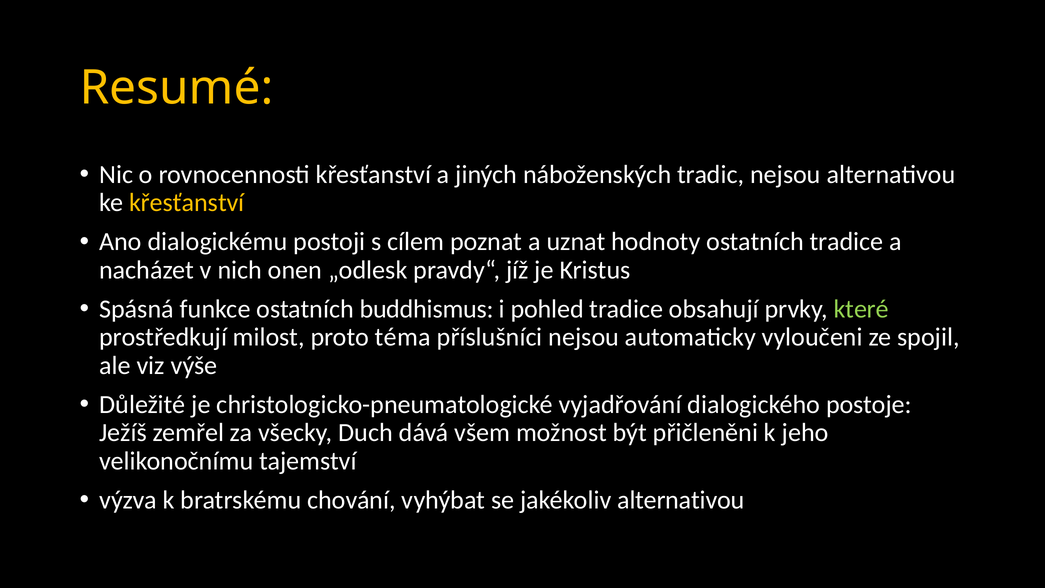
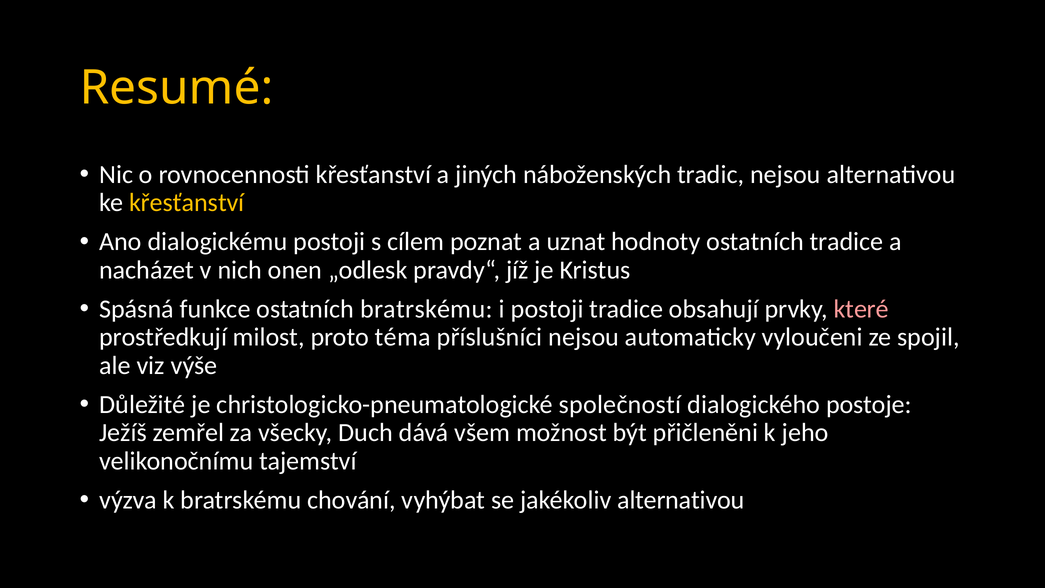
ostatních buddhismus: buddhismus -> bratrskému
i pohled: pohled -> postoji
které colour: light green -> pink
vyjadřování: vyjadřování -> společností
